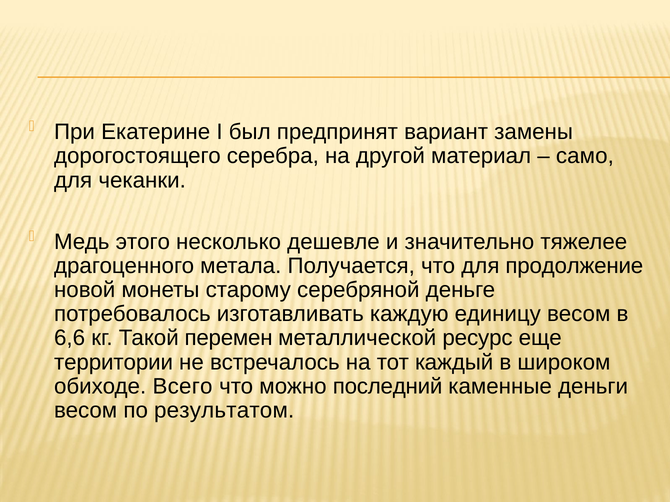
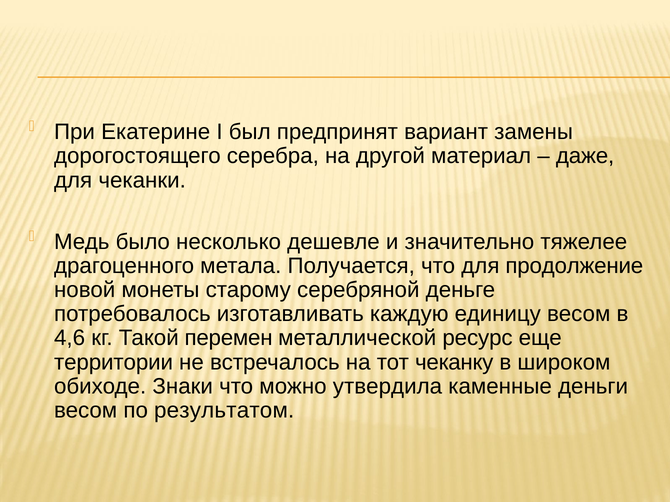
само: само -> даже
этого: этого -> было
6,6: 6,6 -> 4,6
каждый: каждый -> чеканку
Всего: Всего -> Знаки
последний: последний -> утвердила
